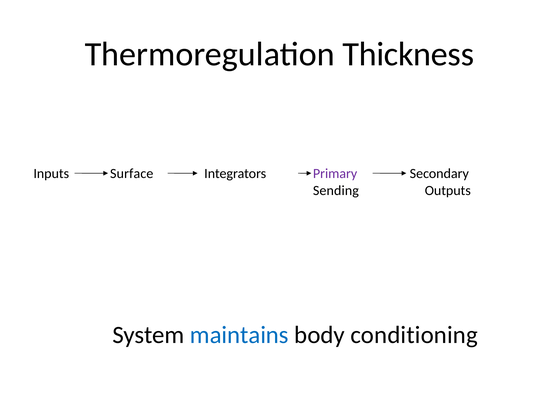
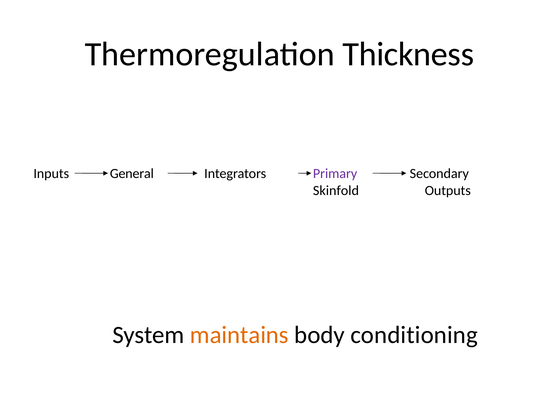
Surface: Surface -> General
Sending: Sending -> Skinfold
maintains colour: blue -> orange
